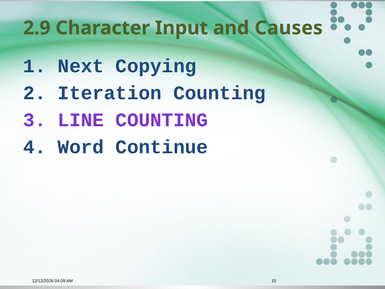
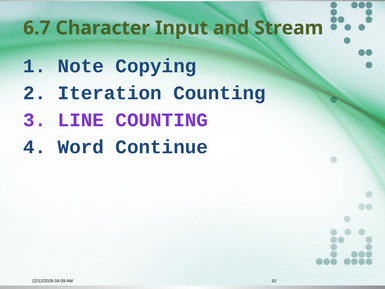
2.9: 2.9 -> 6.7
Causes: Causes -> Stream
Next: Next -> Note
